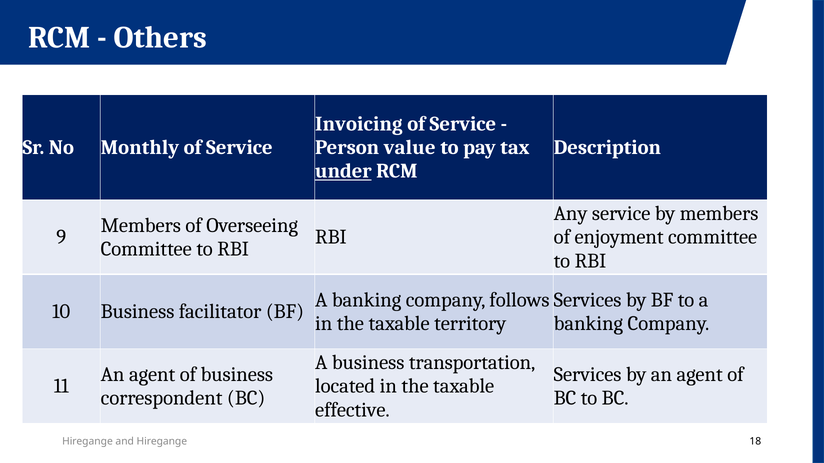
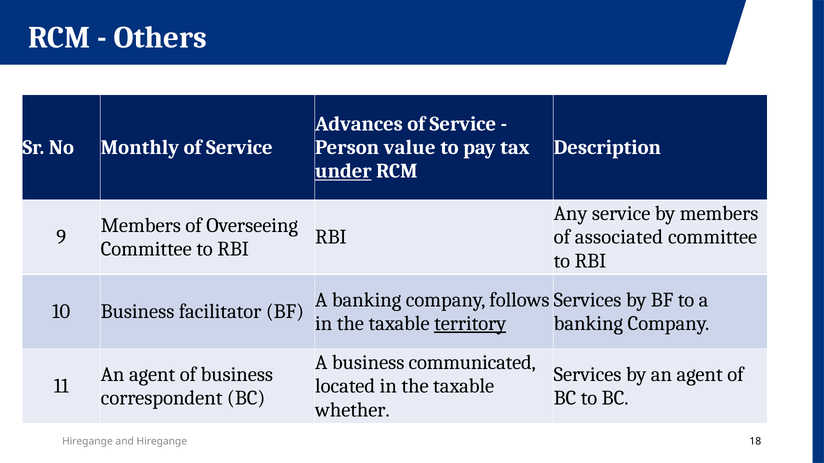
Invoicing: Invoicing -> Advances
enjoyment: enjoyment -> associated
territory underline: none -> present
transportation: transportation -> communicated
effective: effective -> whether
